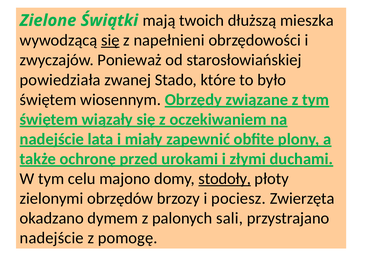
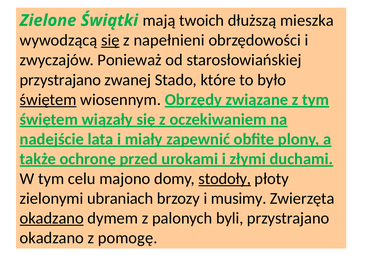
powiedziała at (60, 80): powiedziała -> przystrajano
świętem at (48, 100) underline: none -> present
obrzędów: obrzędów -> ubraniach
pociesz: pociesz -> musimy
okadzano at (52, 218) underline: none -> present
sali: sali -> byli
nadejście at (52, 238): nadejście -> okadzano
